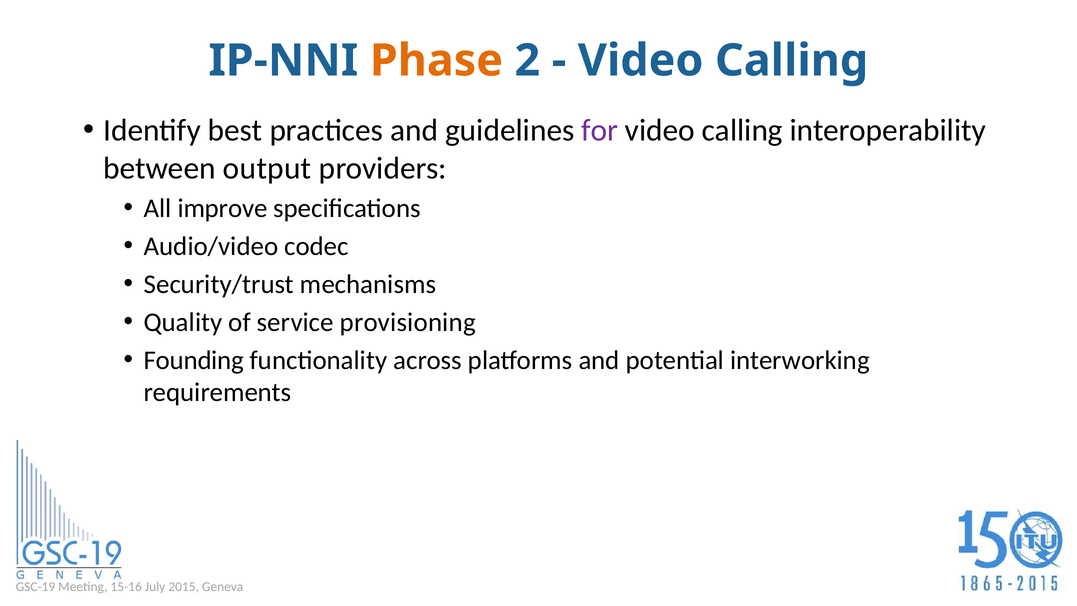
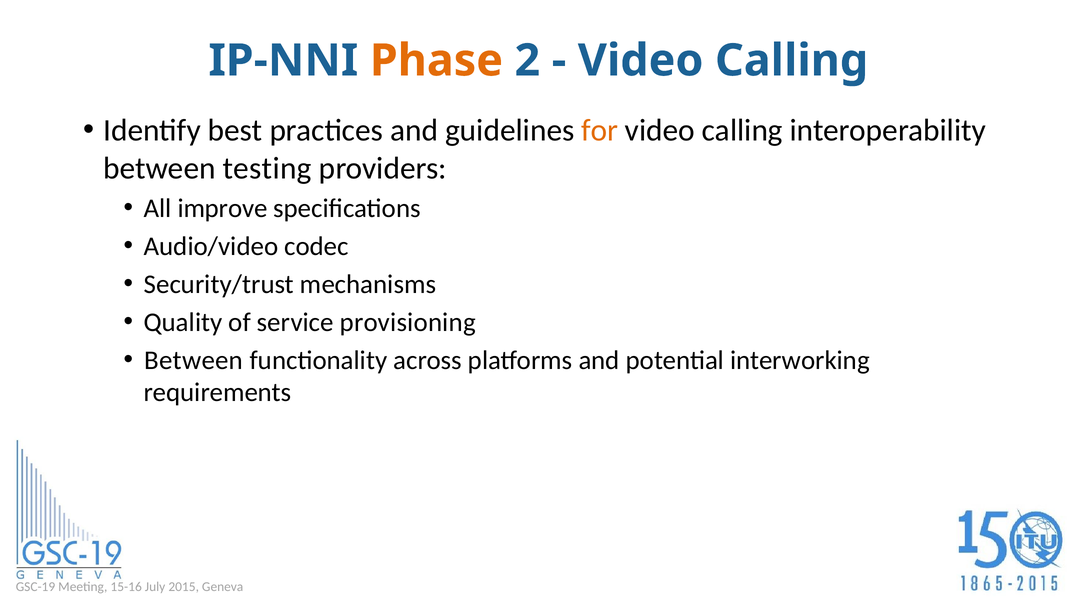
for colour: purple -> orange
output: output -> testing
Founding at (194, 360): Founding -> Between
